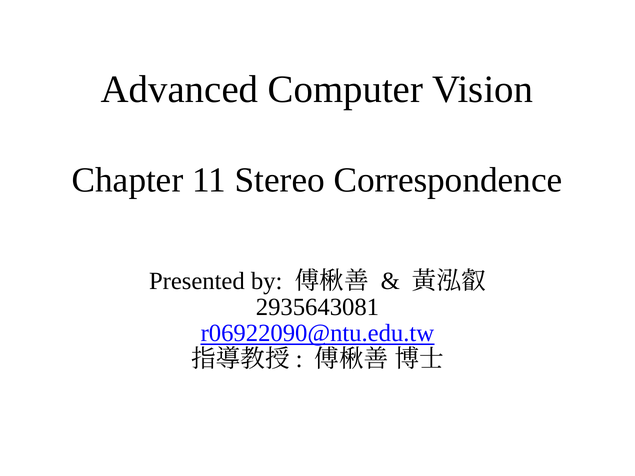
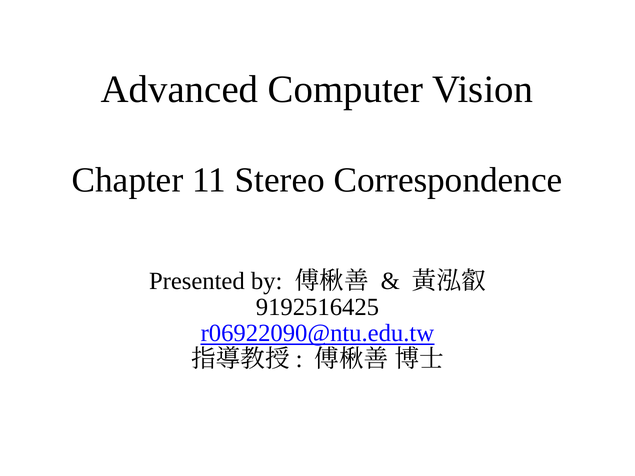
2935643081: 2935643081 -> 9192516425
